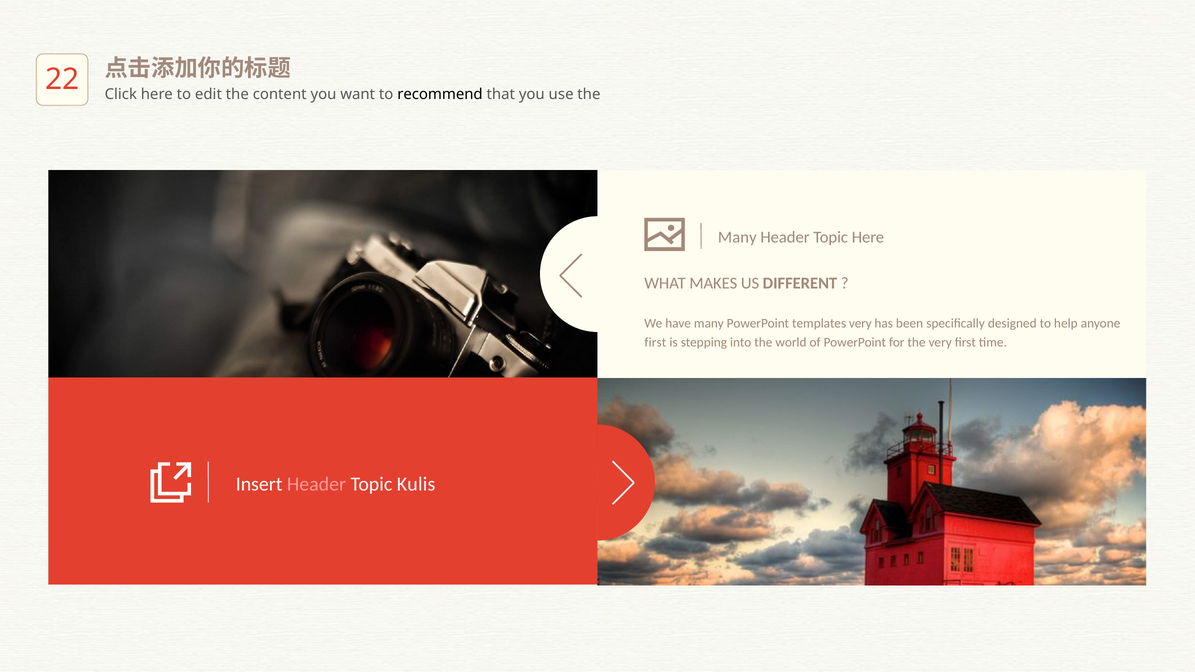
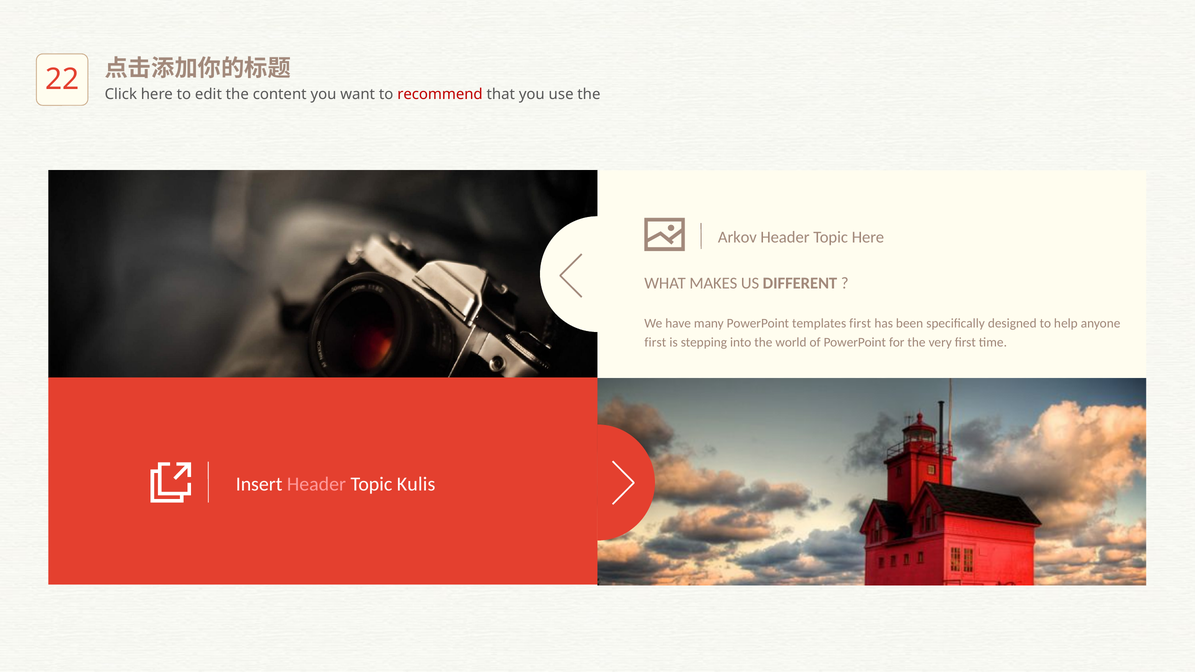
recommend colour: black -> red
Many at (737, 237): Many -> Arkov
templates very: very -> first
